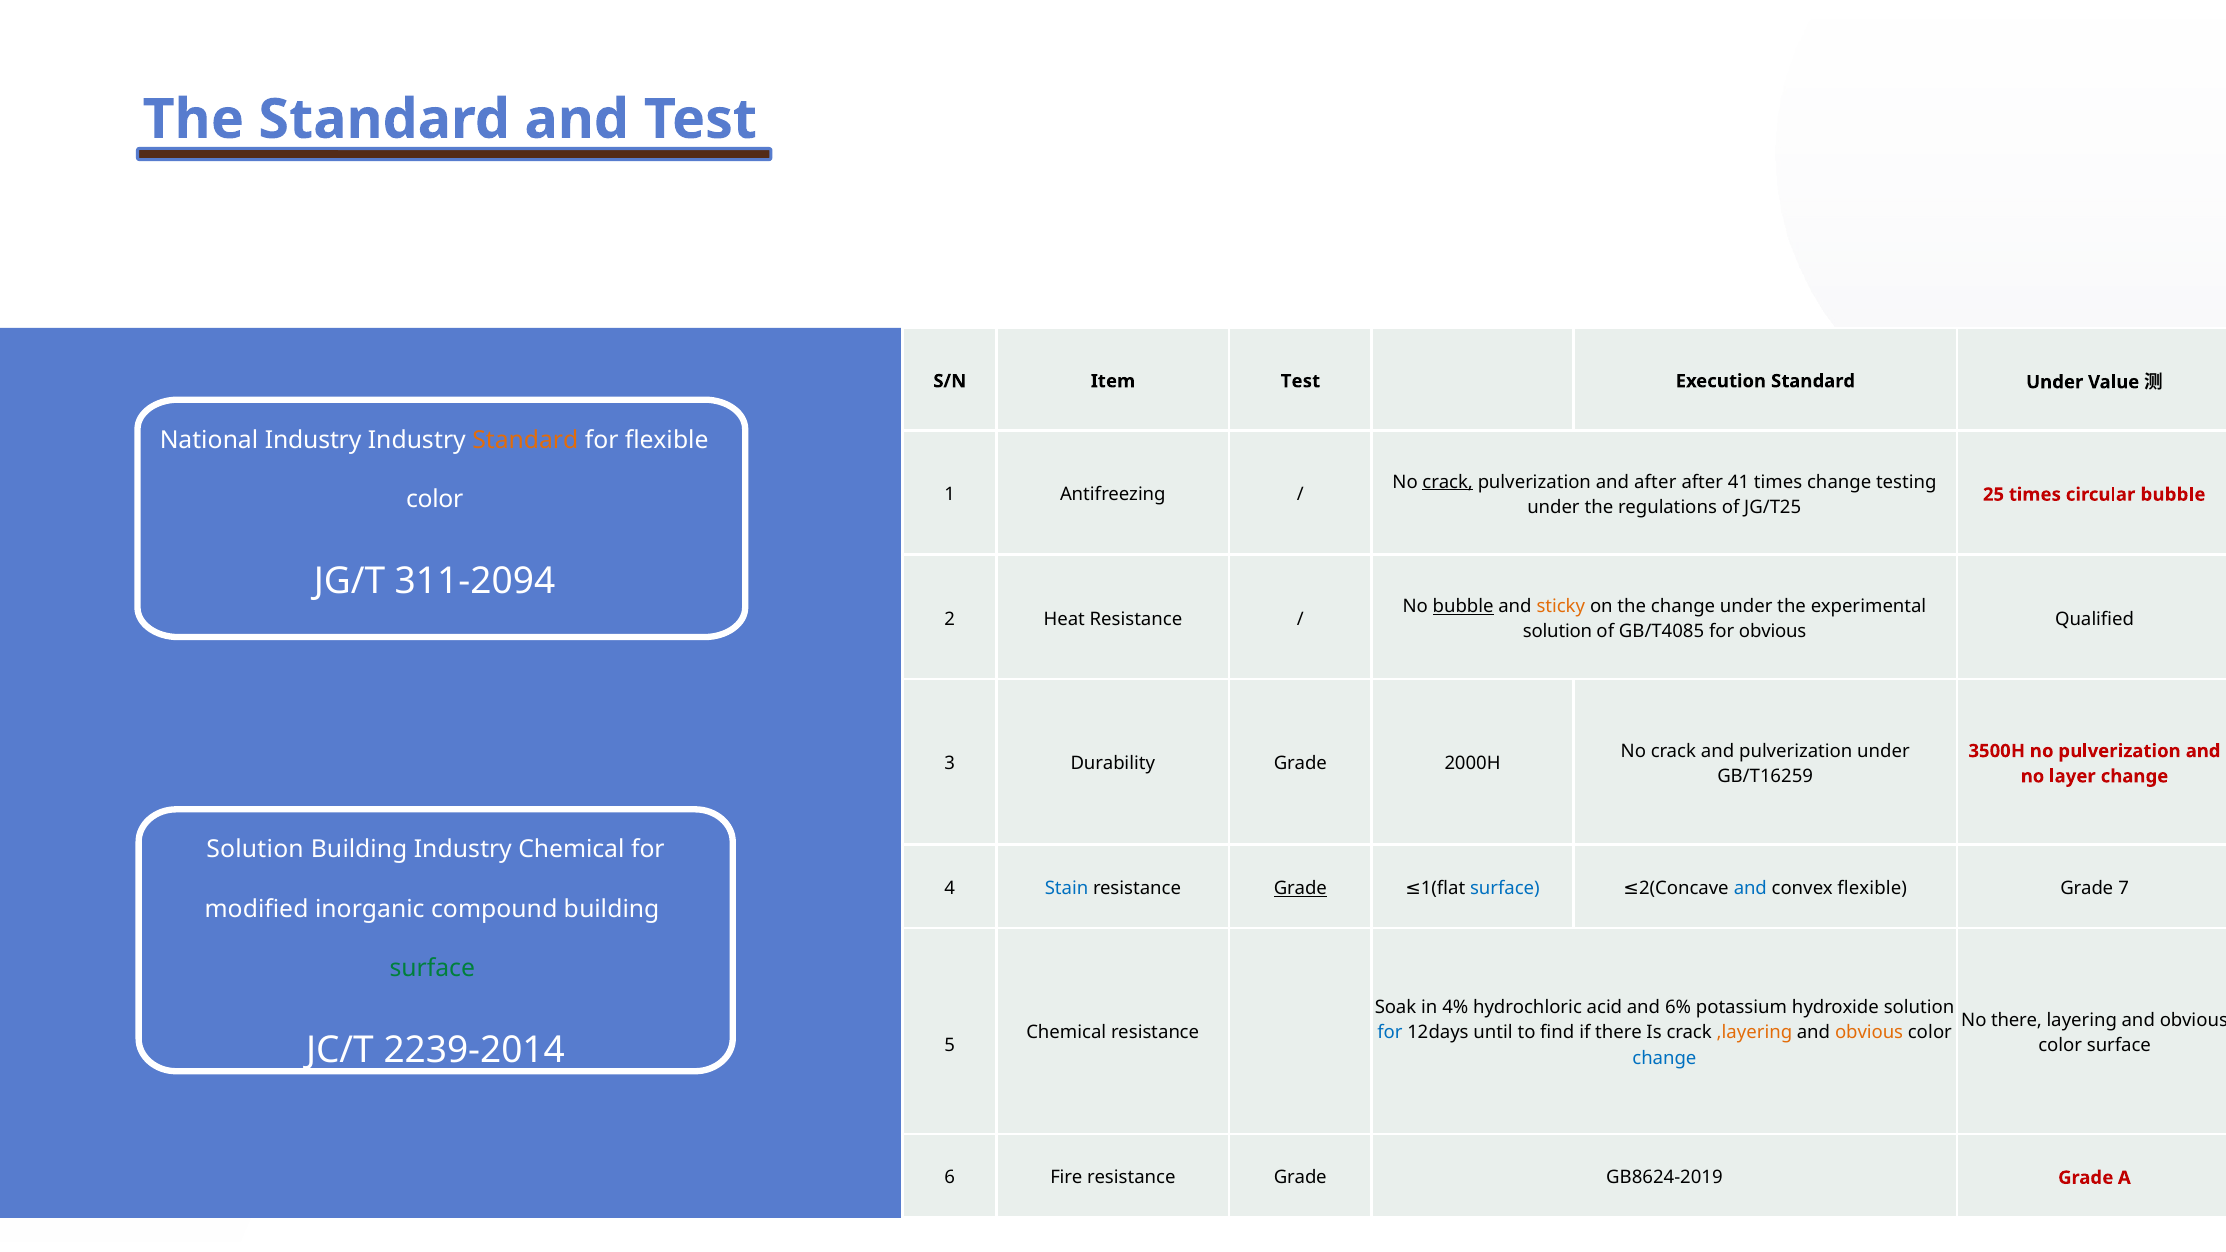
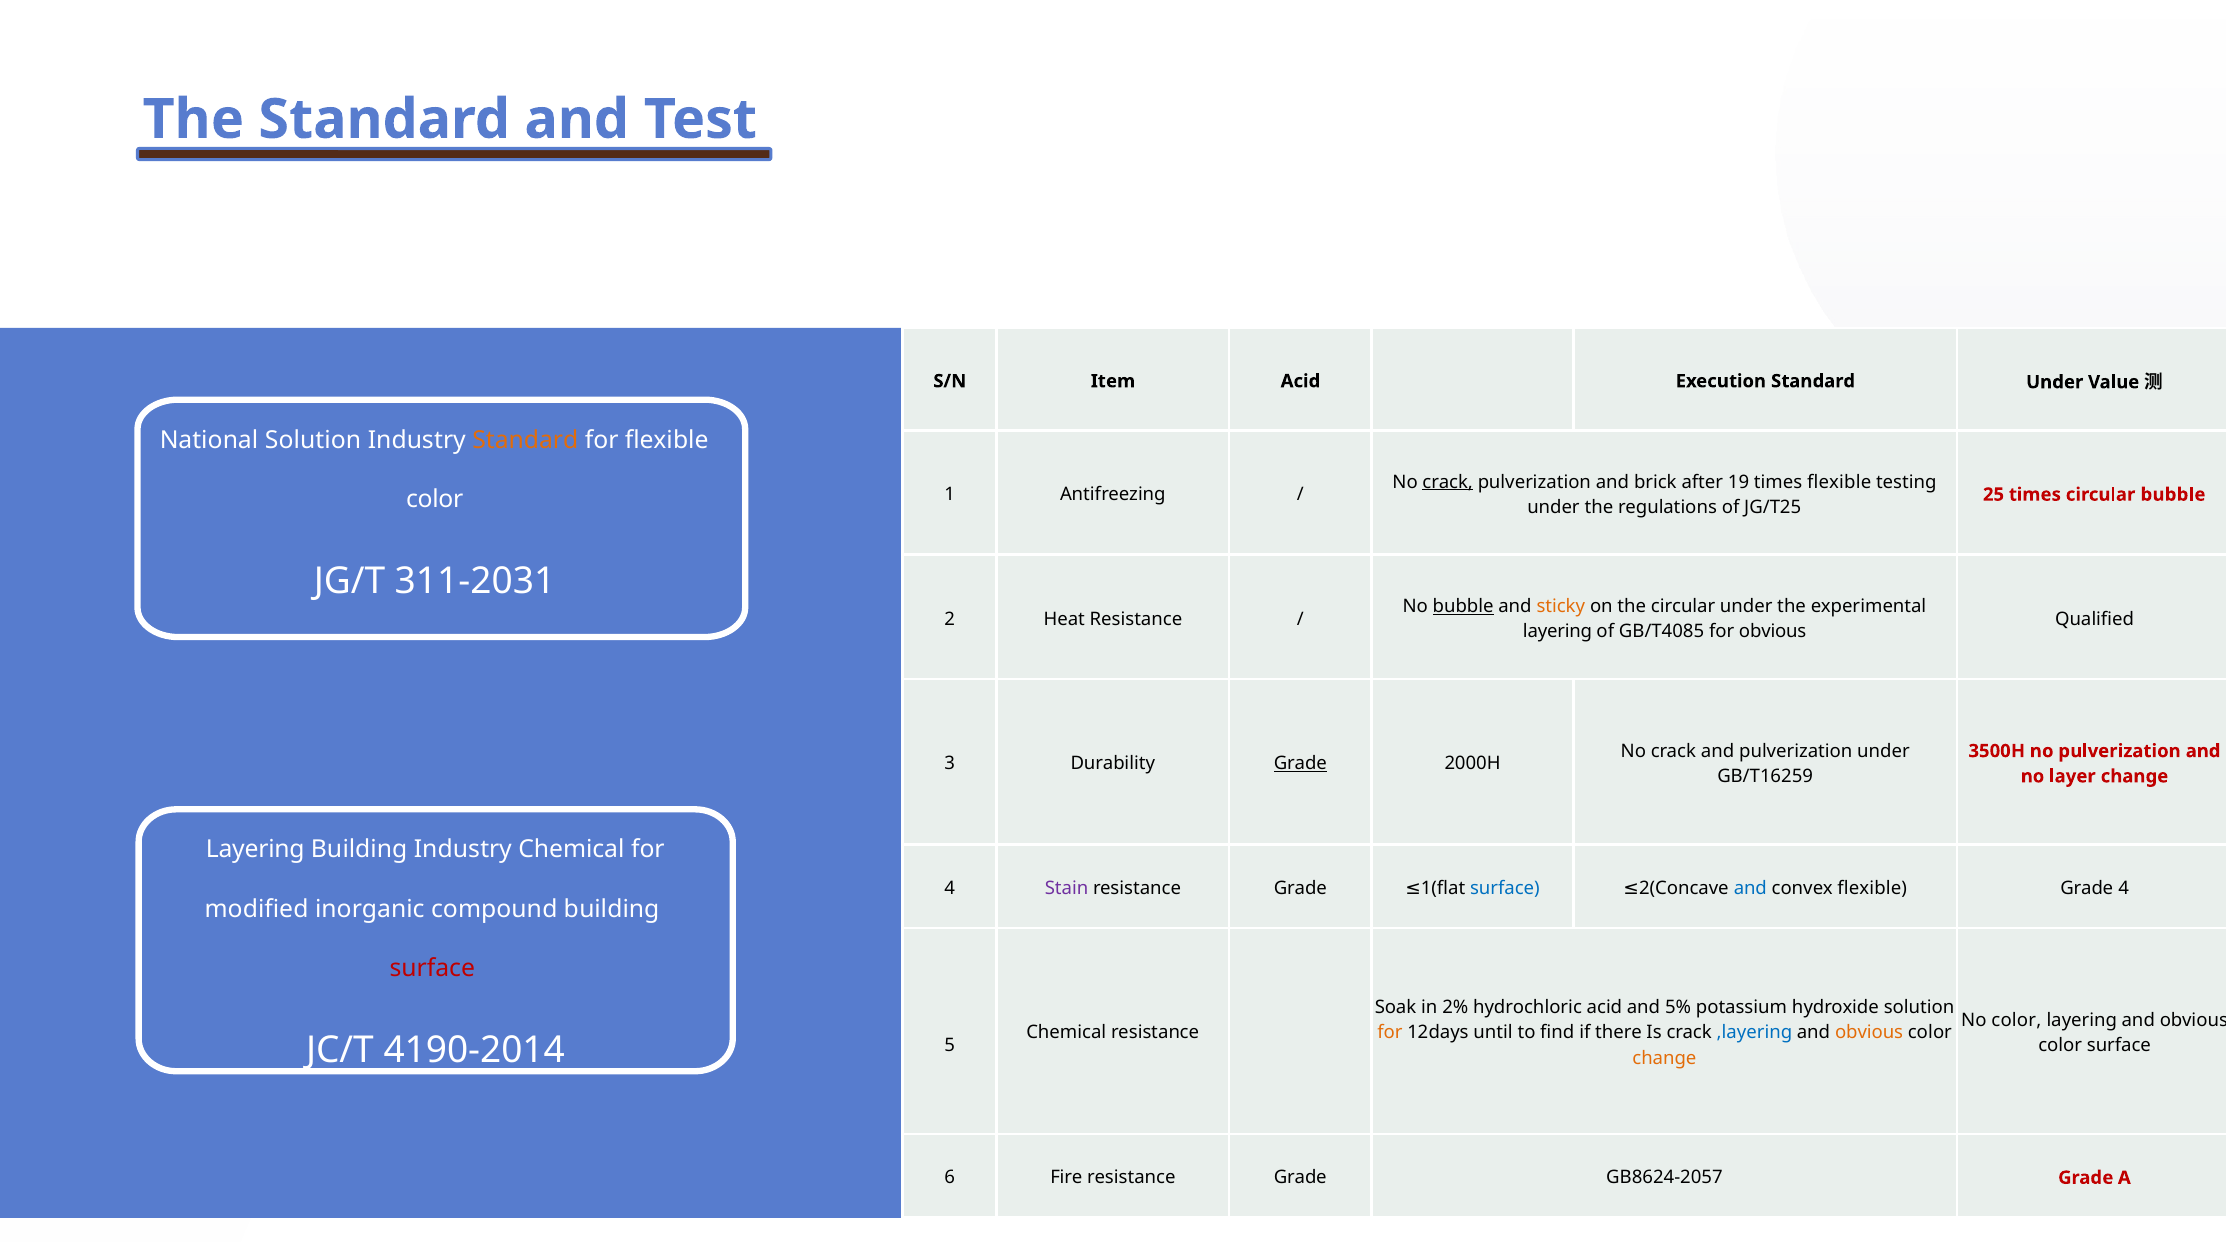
Item Test: Test -> Acid
National Industry: Industry -> Solution
and after: after -> brick
41: 41 -> 19
times change: change -> flexible
311-2094: 311-2094 -> 311-2031
the change: change -> circular
solution at (1558, 632): solution -> layering
Grade at (1300, 764) underline: none -> present
Solution at (255, 850): Solution -> Layering
Stain colour: blue -> purple
Grade at (1300, 888) underline: present -> none
Grade 7: 7 -> 4
surface at (432, 968) colour: green -> red
4%: 4% -> 2%
6%: 6% -> 5%
No there: there -> color
for at (1390, 1033) colour: blue -> orange
,layering colour: orange -> blue
2239-2014: 2239-2014 -> 4190-2014
change at (1664, 1058) colour: blue -> orange
GB8624-2019: GB8624-2019 -> GB8624-2057
